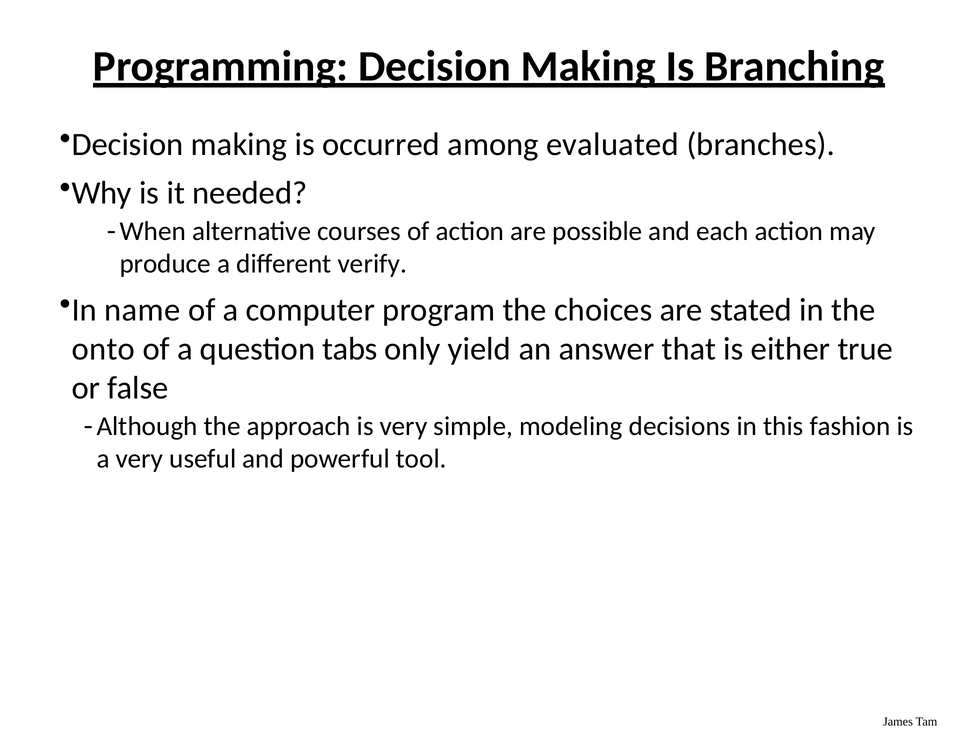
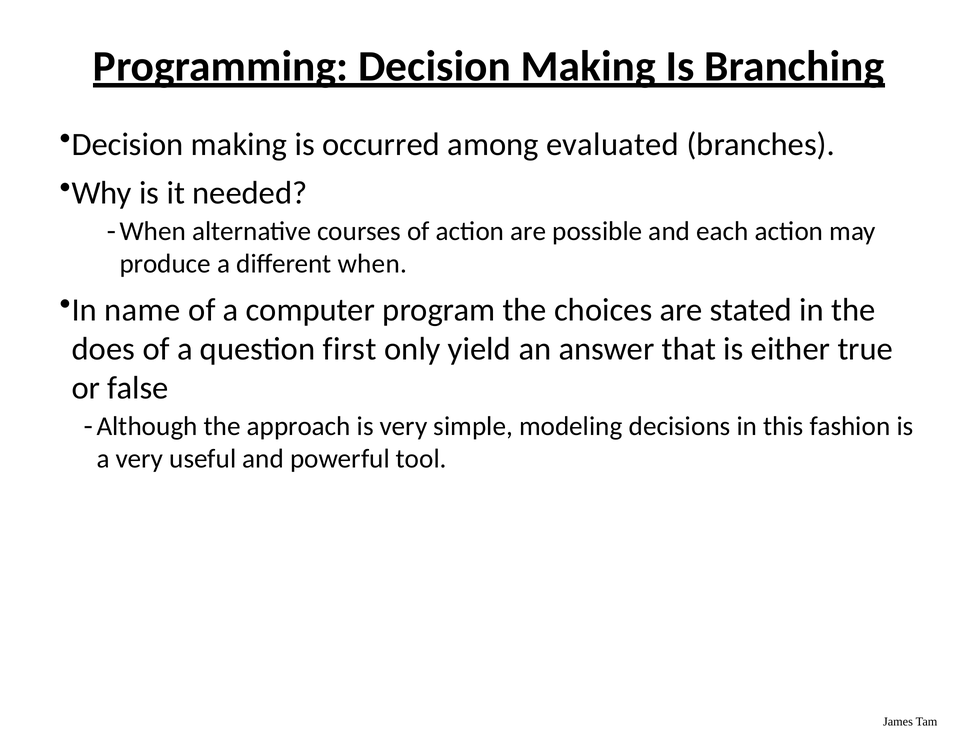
different verify: verify -> when
onto: onto -> does
tabs: tabs -> first
